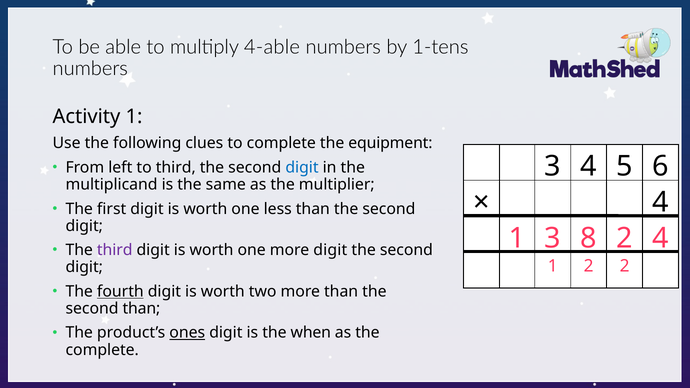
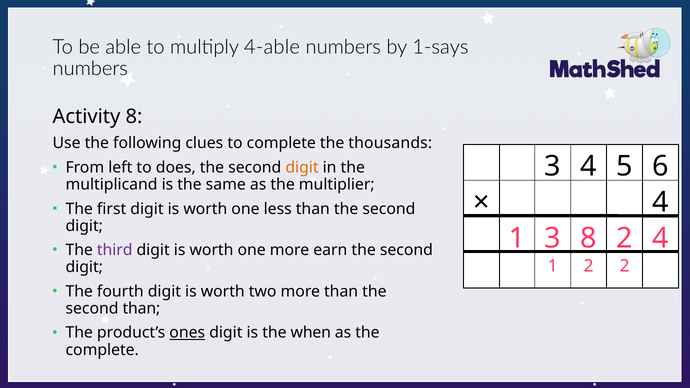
1-tens: 1-tens -> 1-says
Activity 1: 1 -> 8
equipment: equipment -> thousands
to third: third -> does
digit at (302, 168) colour: blue -> orange
more digit: digit -> earn
fourth underline: present -> none
